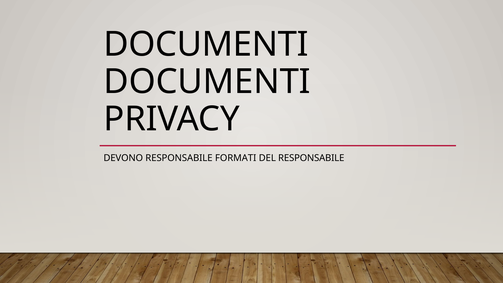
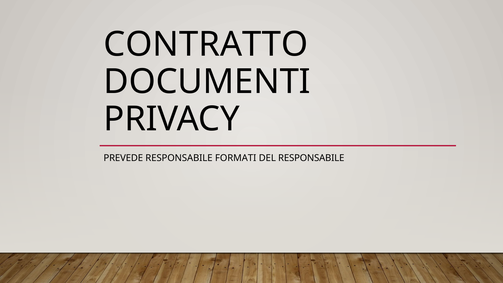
DOCUMENTI at (206, 44): DOCUMENTI -> CONTRATTO
DEVONO: DEVONO -> PREVEDE
